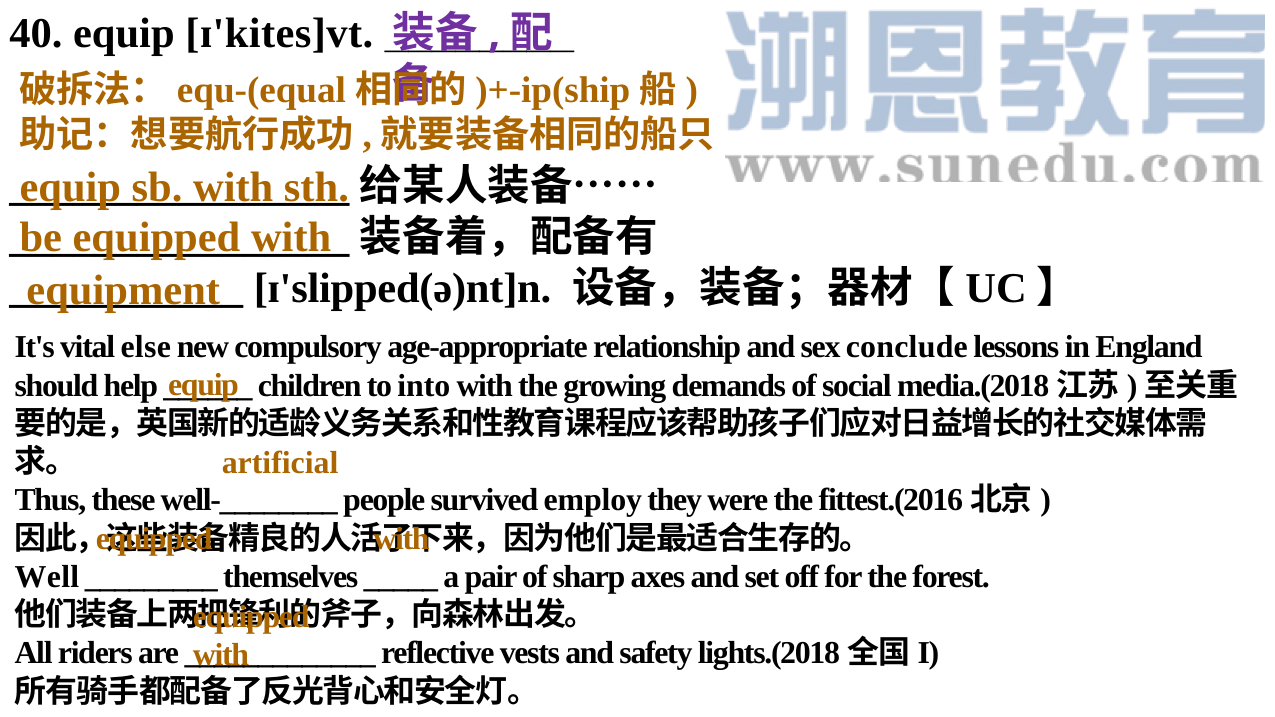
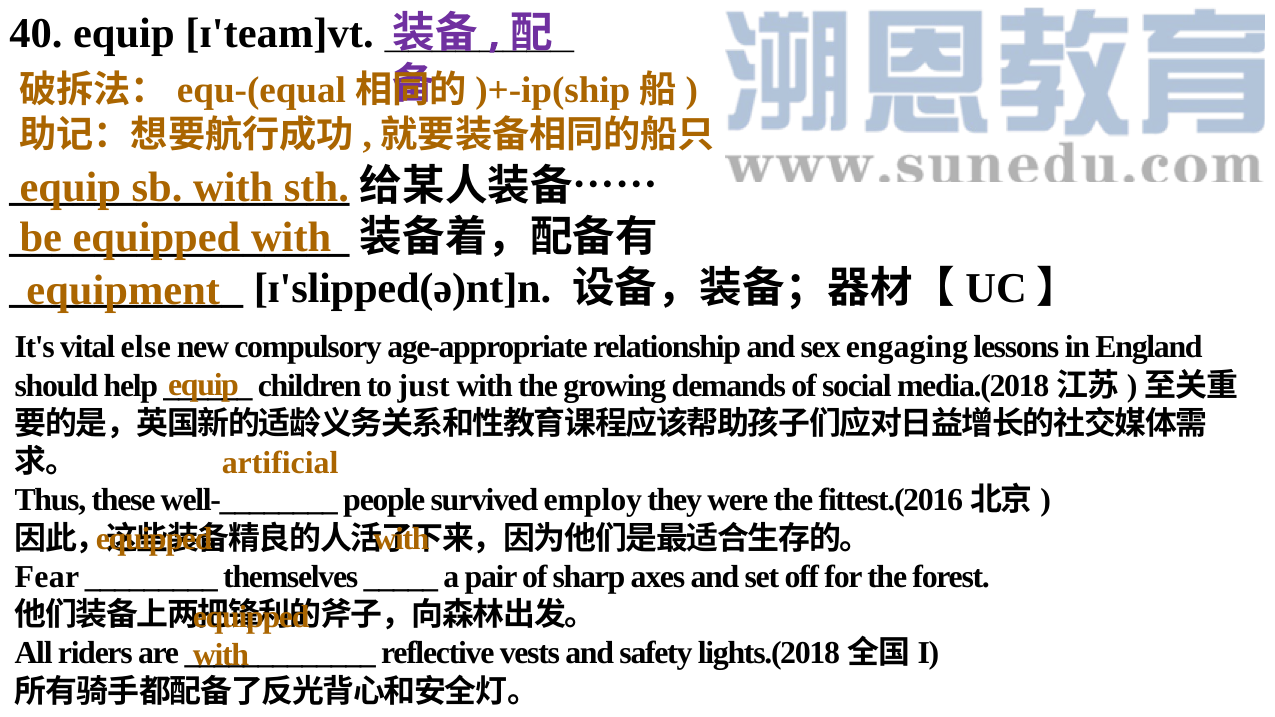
ɪ'kites]vt: ɪ'kites]vt -> ɪ'team]vt
conclude: conclude -> engaging
into: into -> just
Well: Well -> Fear
